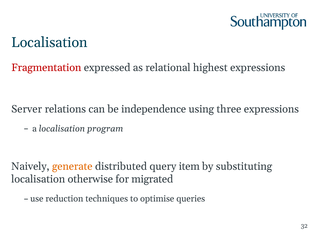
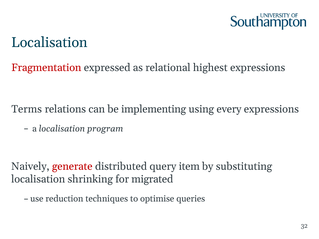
Server: Server -> Terms
independence: independence -> implementing
three: three -> every
generate colour: orange -> red
otherwise: otherwise -> shrinking
